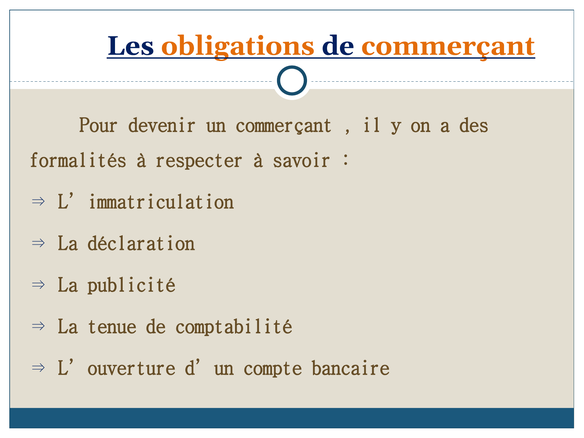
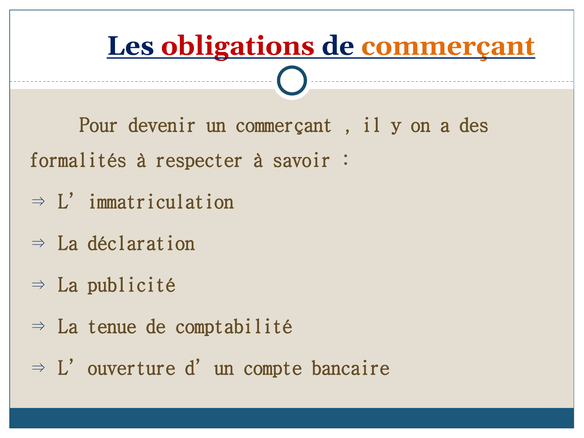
obligations colour: orange -> red
